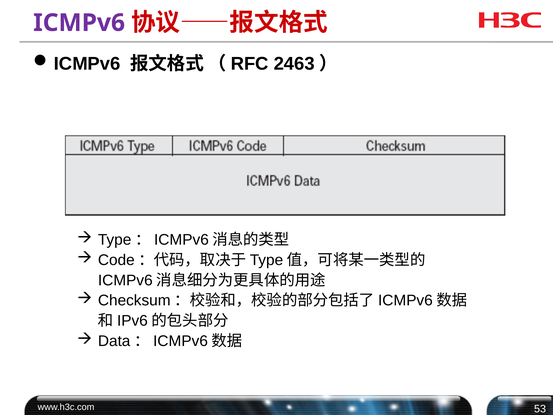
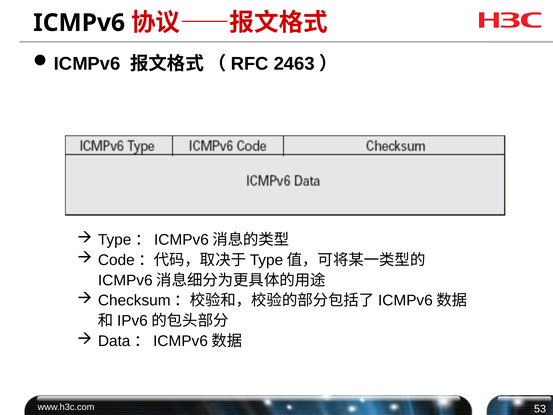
ICMPv6 colour: purple -> black
